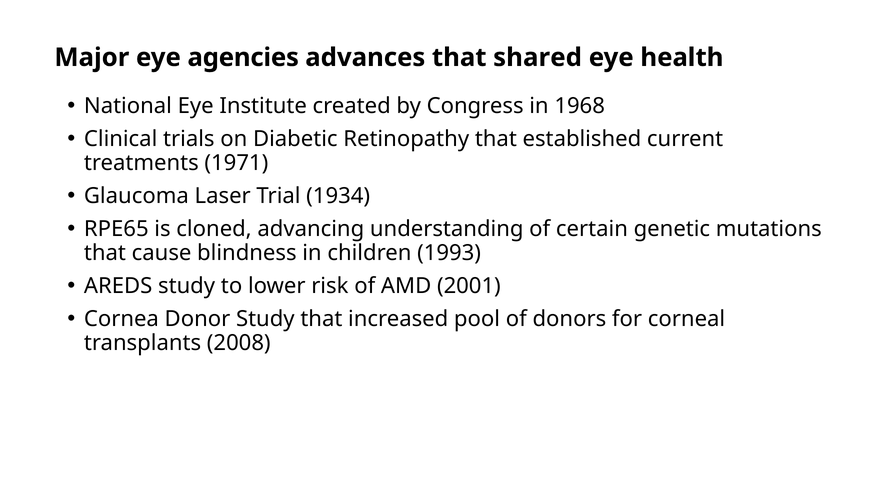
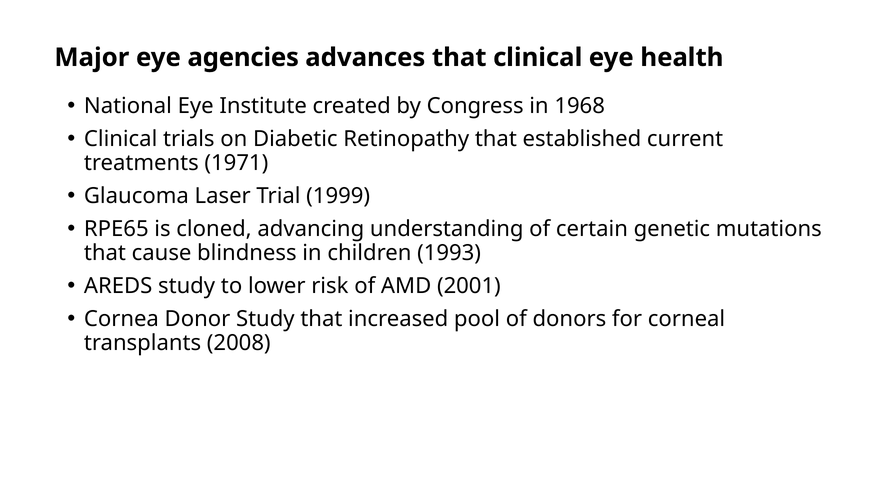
that shared: shared -> clinical
1934: 1934 -> 1999
